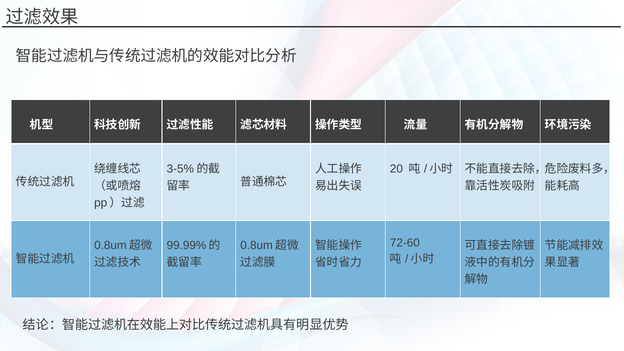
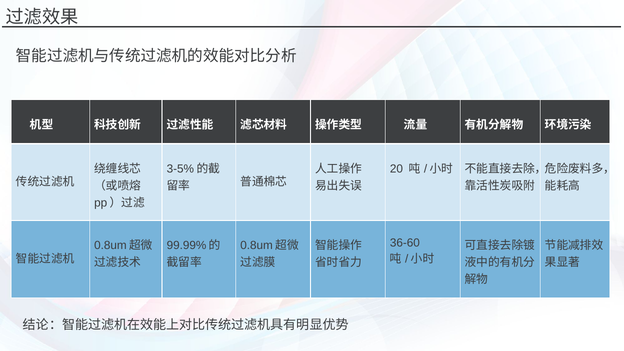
72-60: 72-60 -> 36-60
